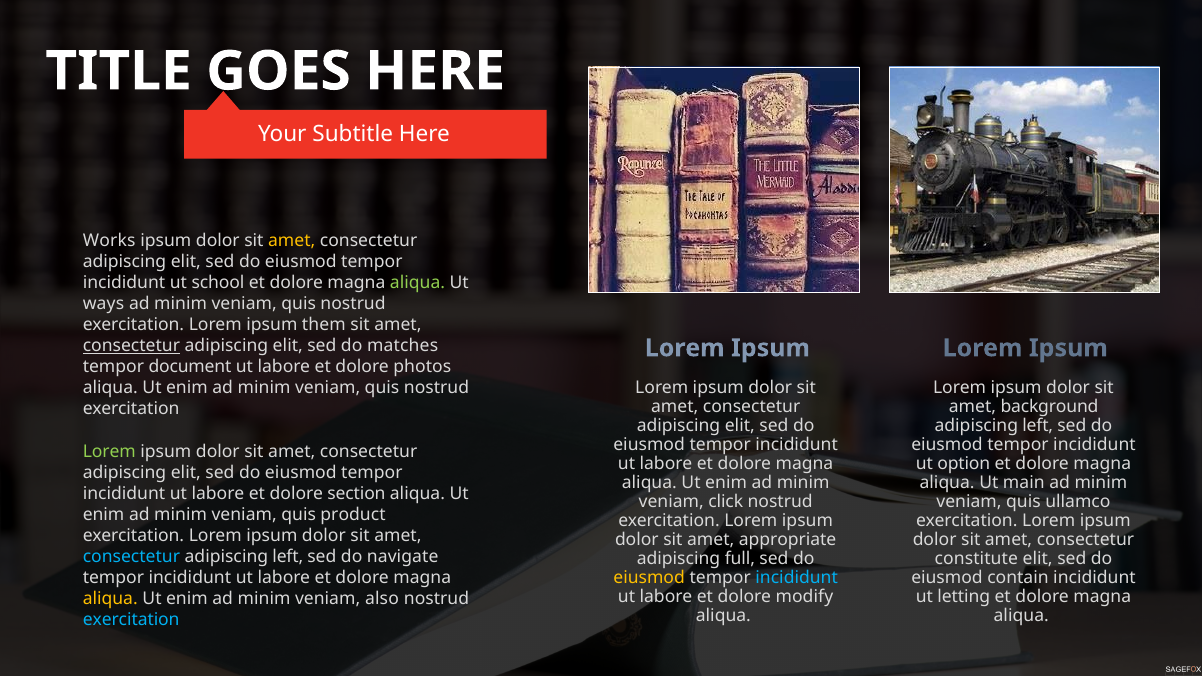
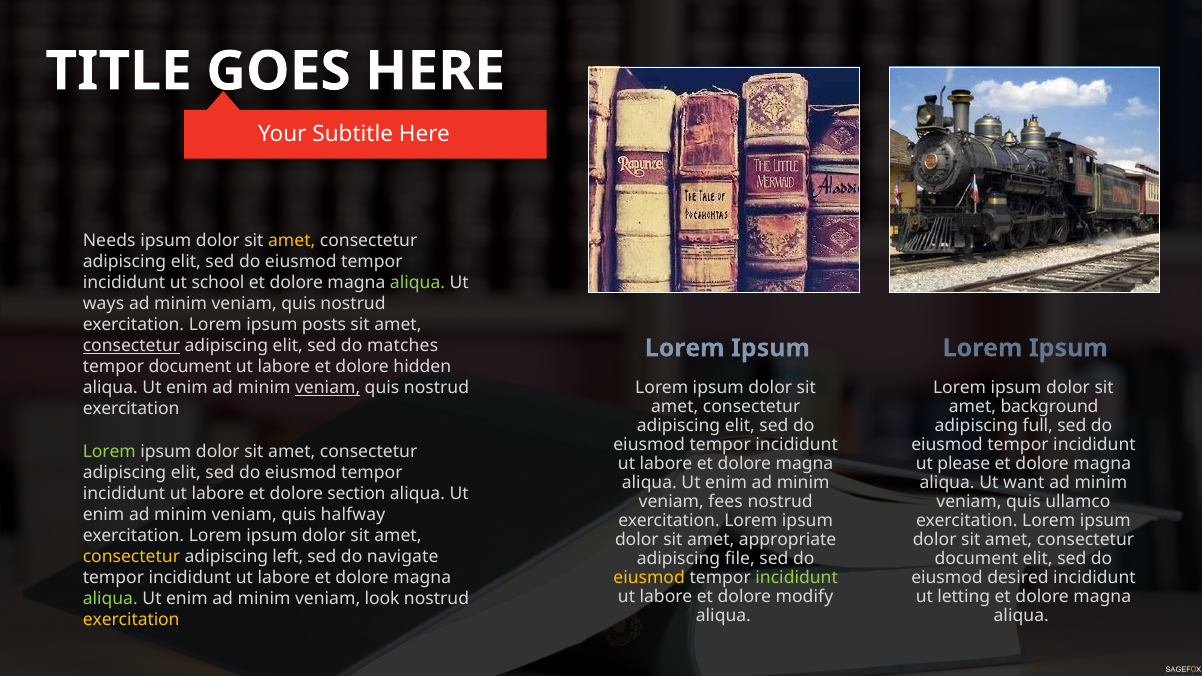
Works: Works -> Needs
them: them -> posts
photos: photos -> hidden
veniam at (328, 388) underline: none -> present
left at (1038, 426): left -> full
option: option -> please
main: main -> want
click: click -> fees
product: product -> halfway
consectetur at (131, 557) colour: light blue -> yellow
full: full -> file
constitute at (976, 559): constitute -> document
incididunt at (797, 578) colour: light blue -> light green
contain: contain -> desired
aliqua at (110, 599) colour: yellow -> light green
also: also -> look
exercitation at (131, 620) colour: light blue -> yellow
